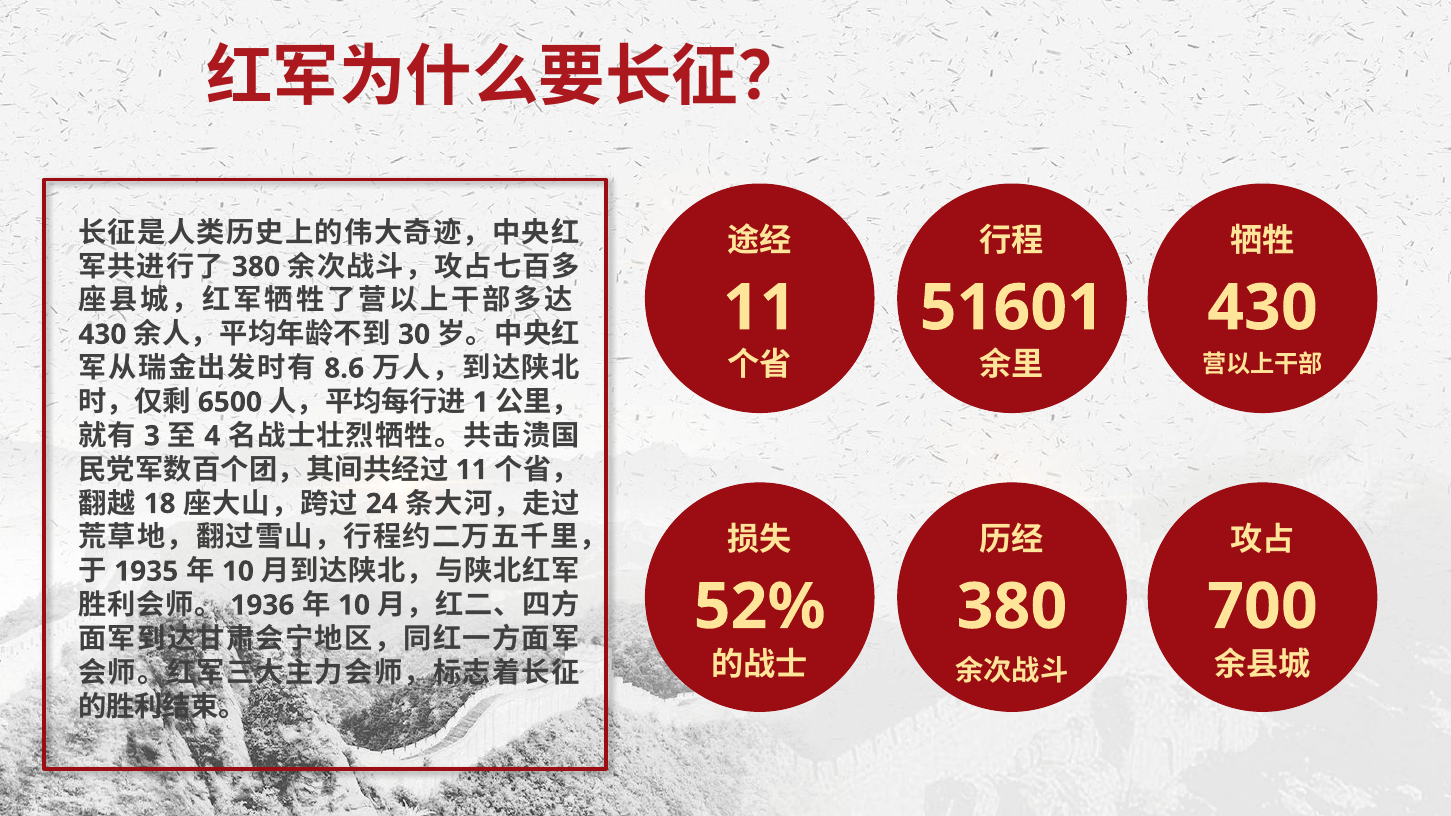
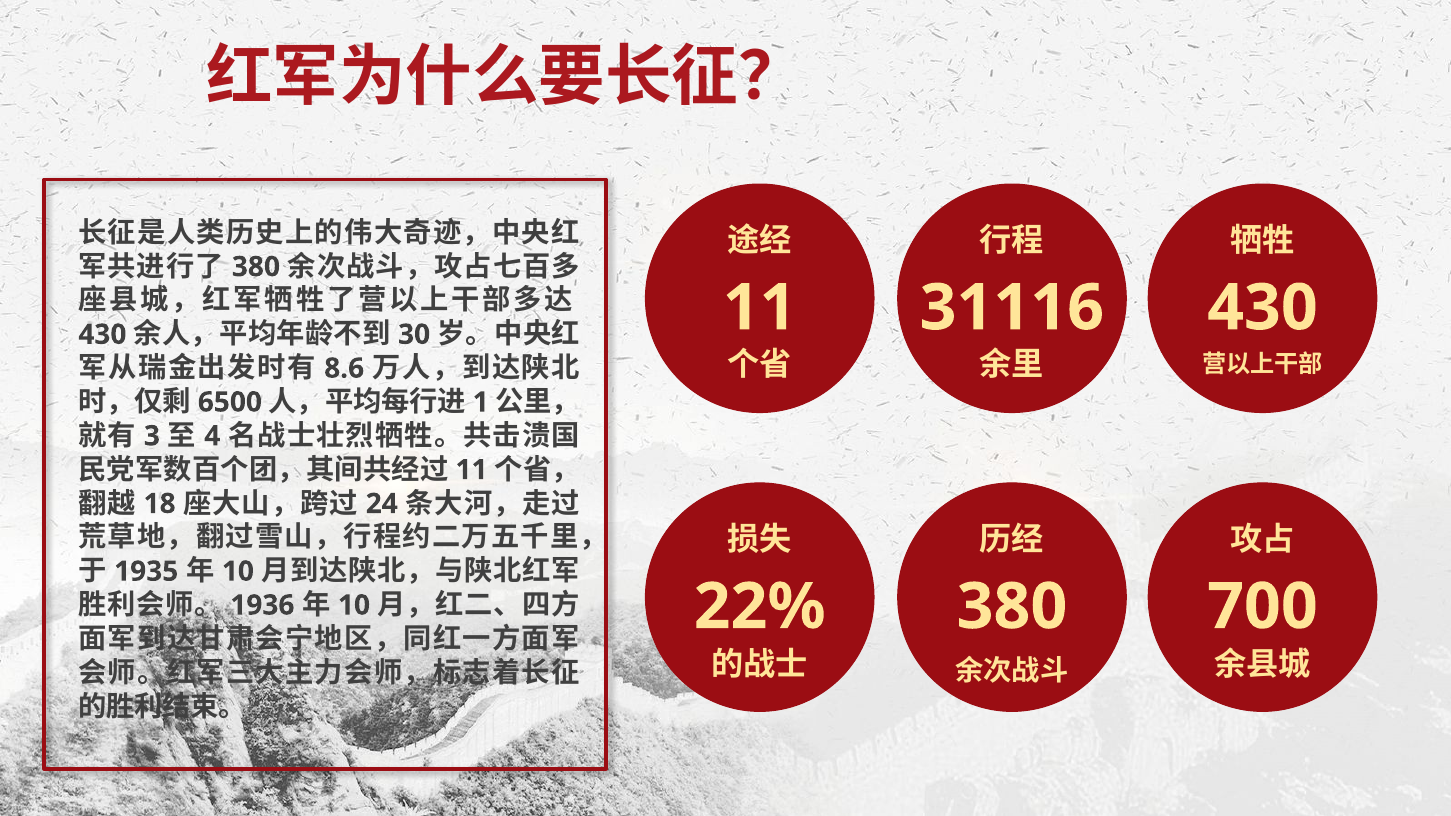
51601: 51601 -> 31116
52%: 52% -> 22%
